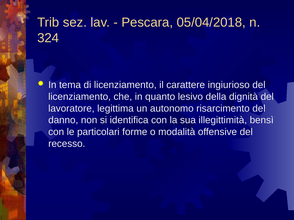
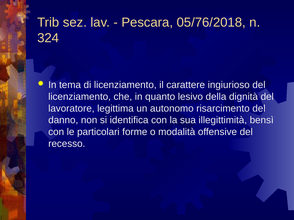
05/04/2018: 05/04/2018 -> 05/76/2018
